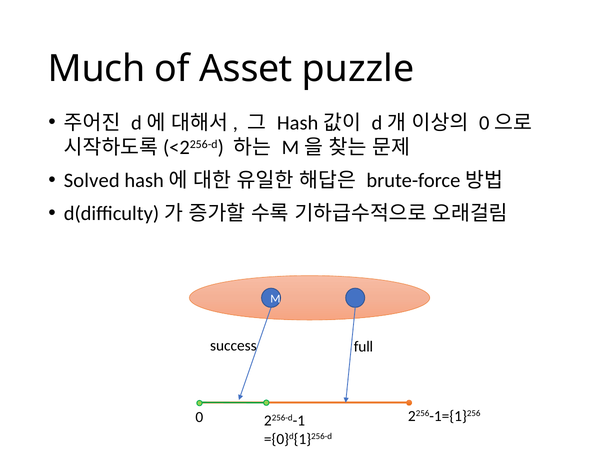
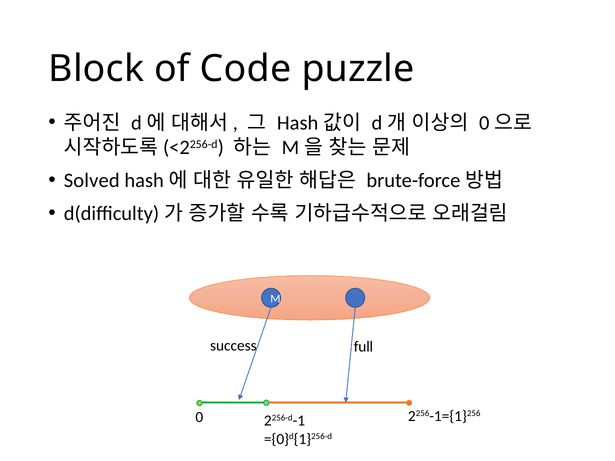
Much: Much -> Block
Asset: Asset -> Code
